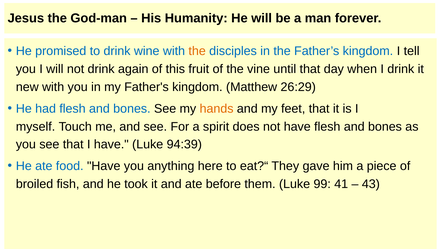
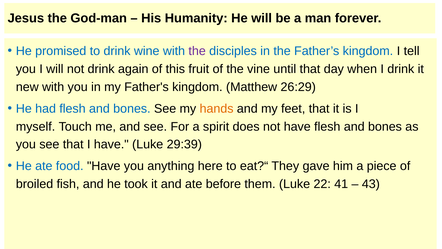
the at (197, 51) colour: orange -> purple
94:39: 94:39 -> 29:39
99: 99 -> 22
